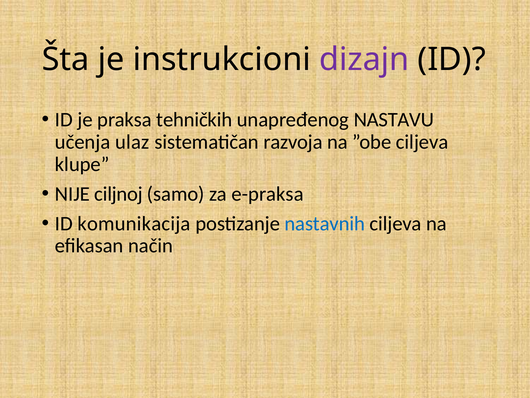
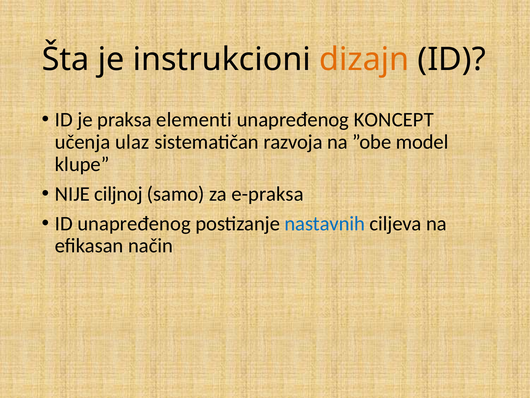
dizajn colour: purple -> orange
tehničkih: tehničkih -> elementi
NASTAVU: NASTAVU -> KONCEPT
”obe ciljeva: ciljeva -> model
ID komunikacija: komunikacija -> unapređenog
